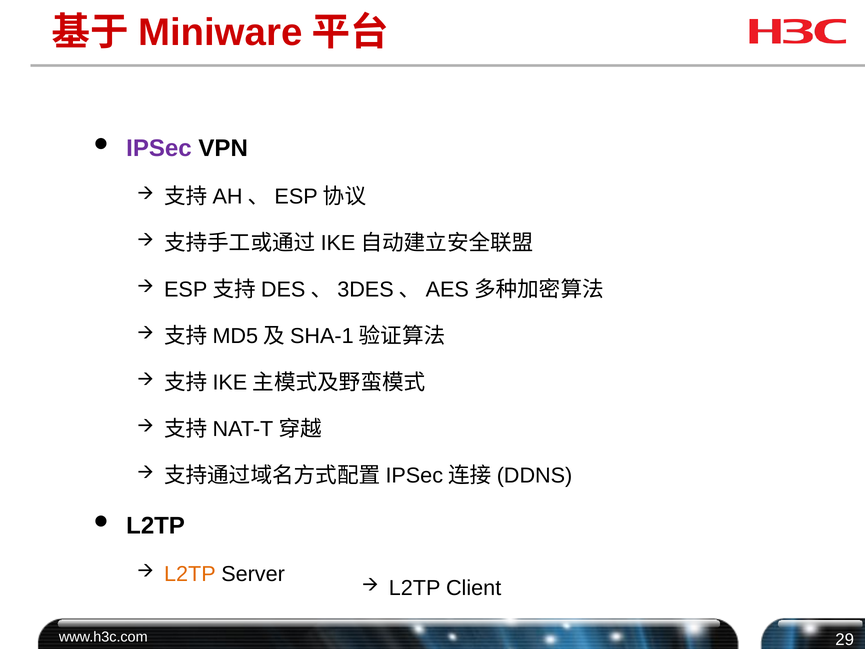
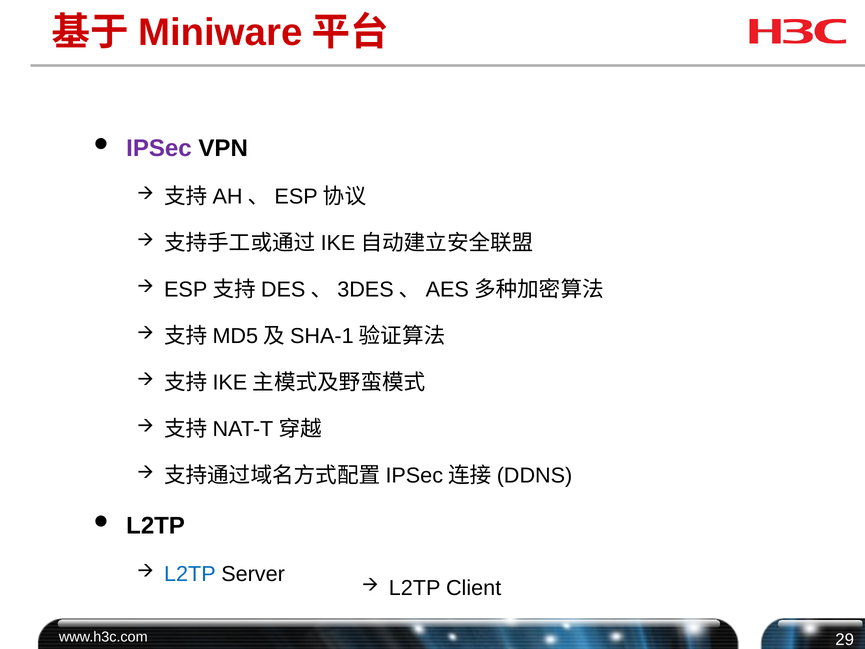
L2TP at (190, 574) colour: orange -> blue
